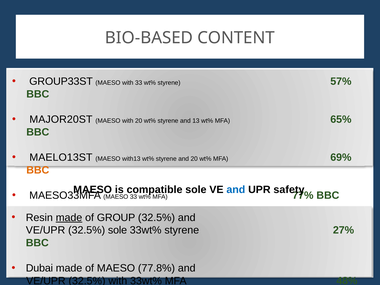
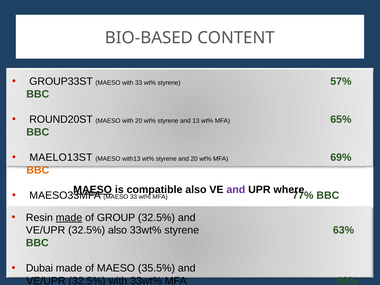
MAJOR20ST: MAJOR20ST -> ROUND20ST
MAESO at (93, 190) underline: none -> present
compatible sole: sole -> also
and at (236, 190) colour: blue -> purple
safety: safety -> where
32.5% sole: sole -> also
27%: 27% -> 63%
77.8%: 77.8% -> 35.5%
